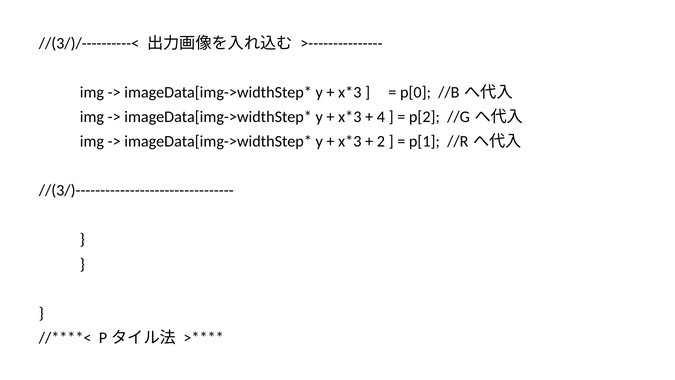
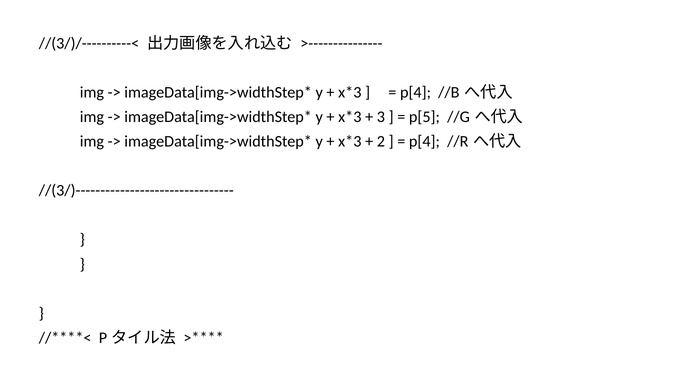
p[0 at (415, 93): p[0 -> p[4
4: 4 -> 3
p[2: p[2 -> p[5
p[1 at (424, 141): p[1 -> p[4
